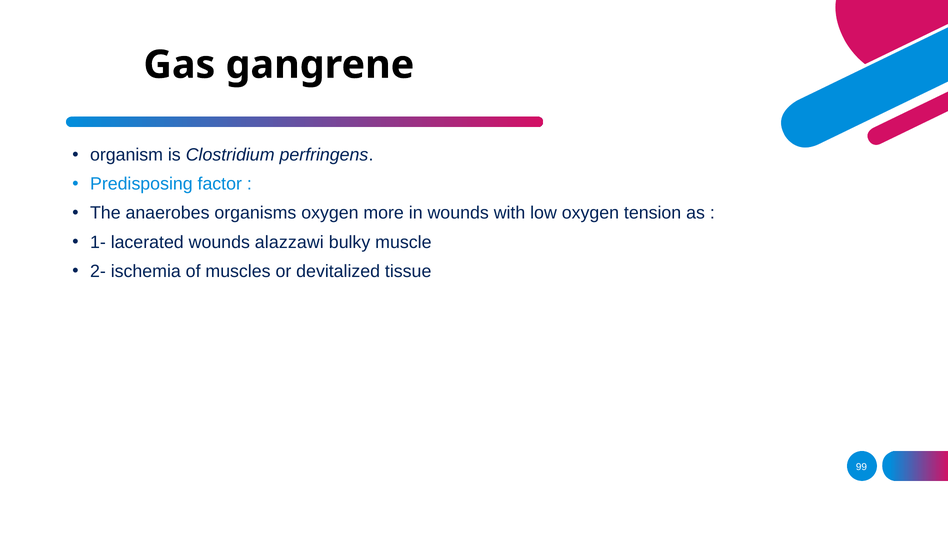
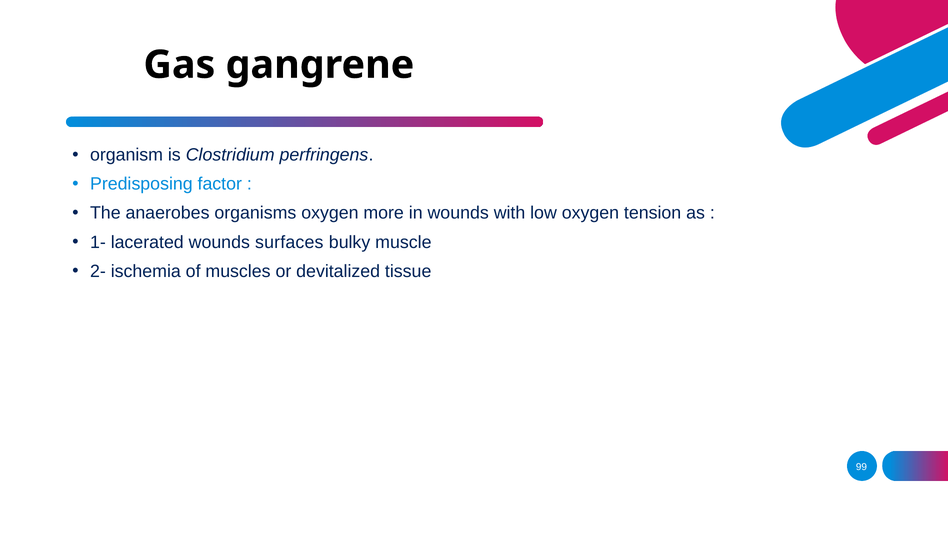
alazzawi: alazzawi -> surfaces
